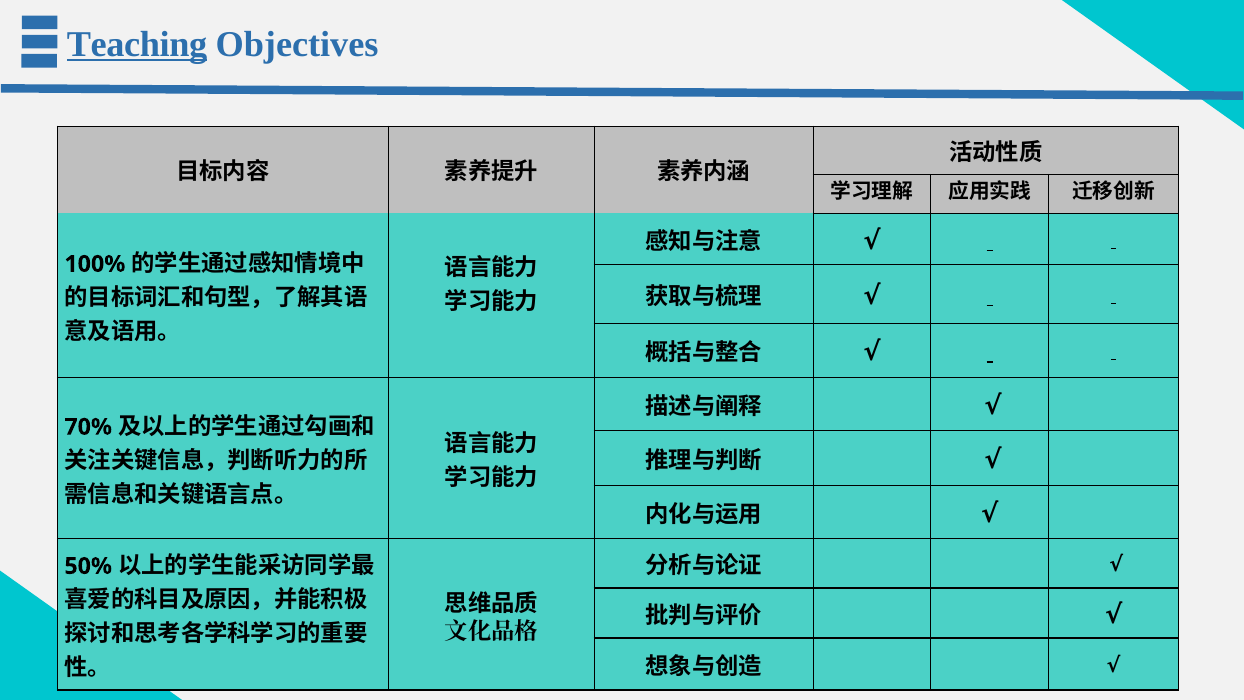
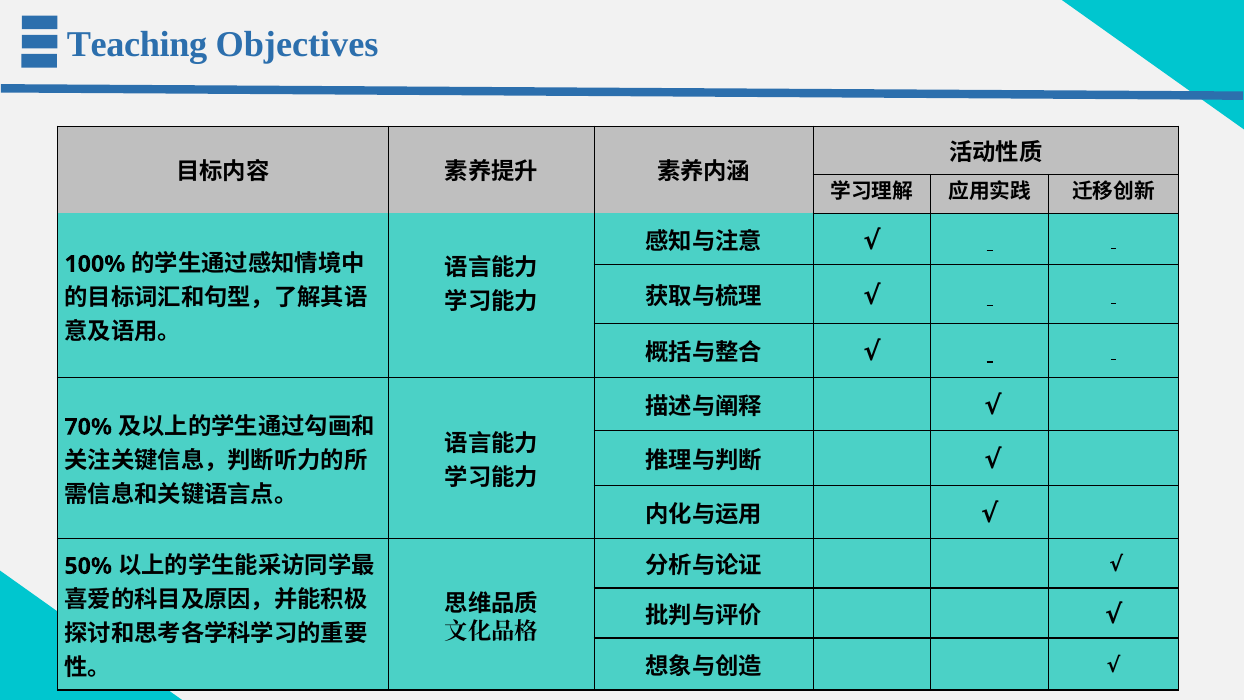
Teaching underline: present -> none
